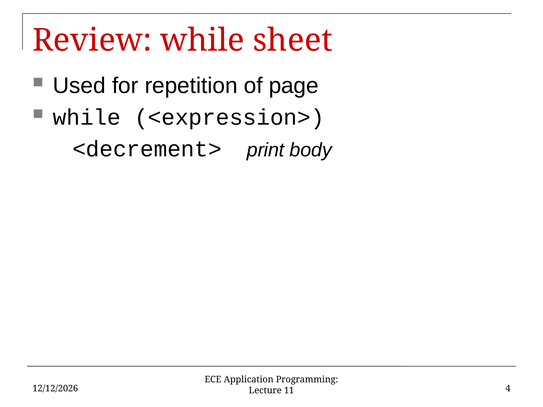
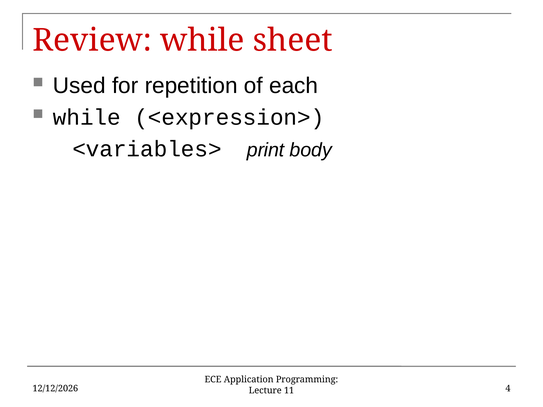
page: page -> each
<decrement>: <decrement> -> <variables>
